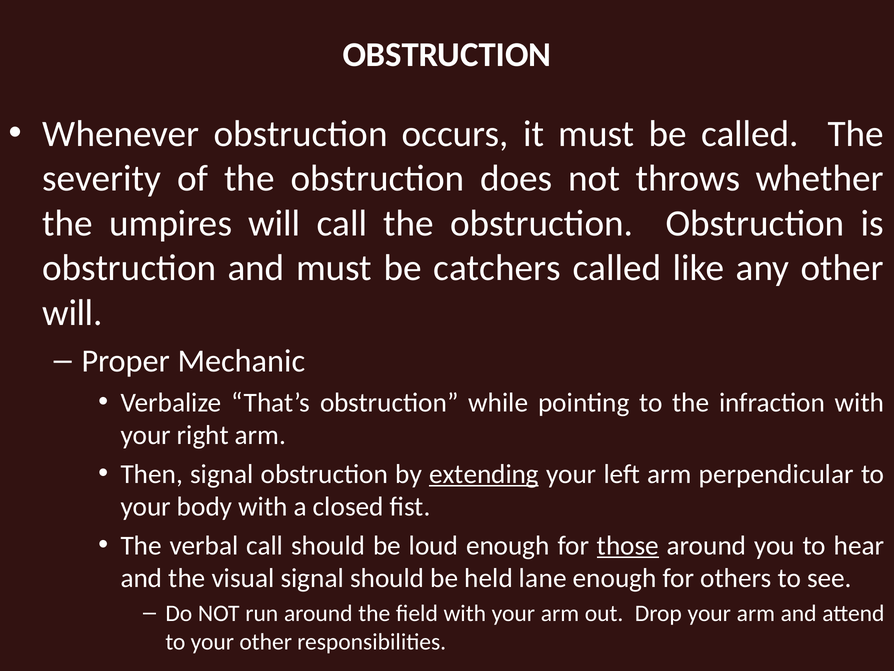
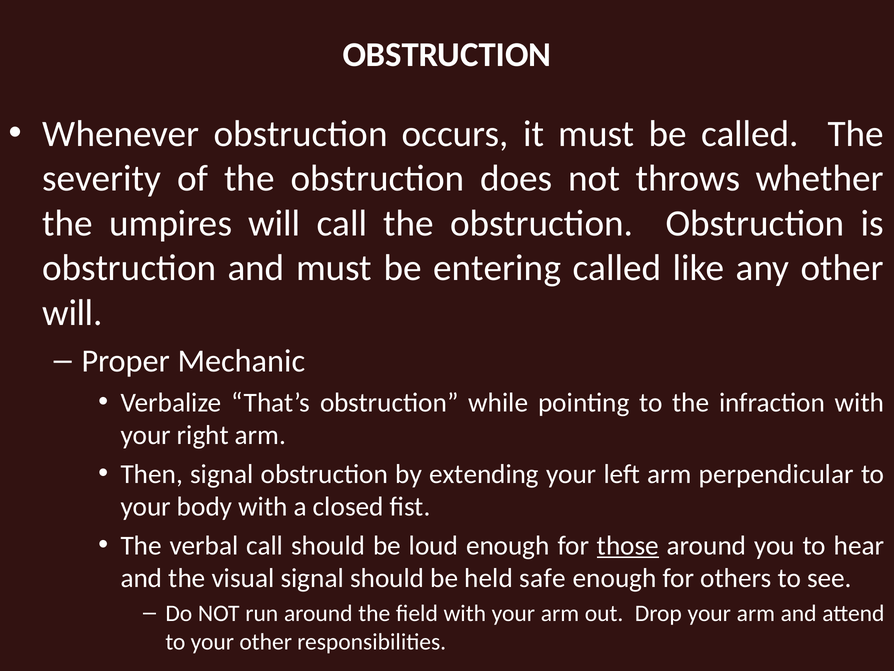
catchers: catchers -> entering
extending underline: present -> none
lane: lane -> safe
